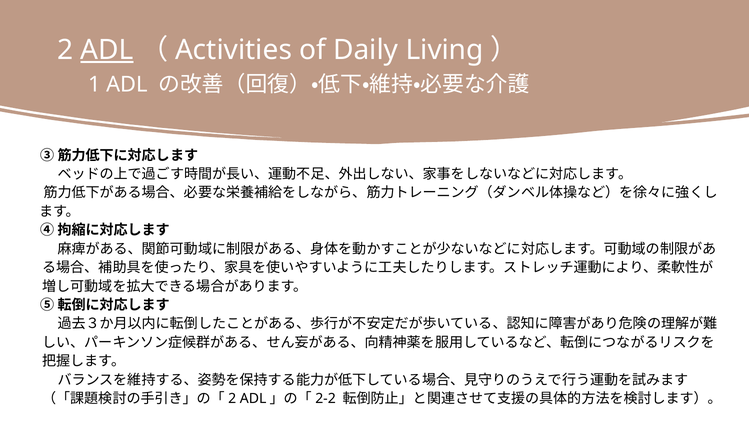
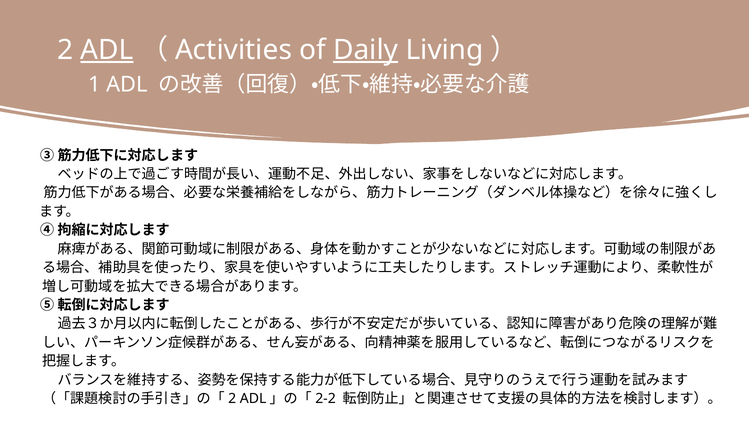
Daily underline: none -> present
